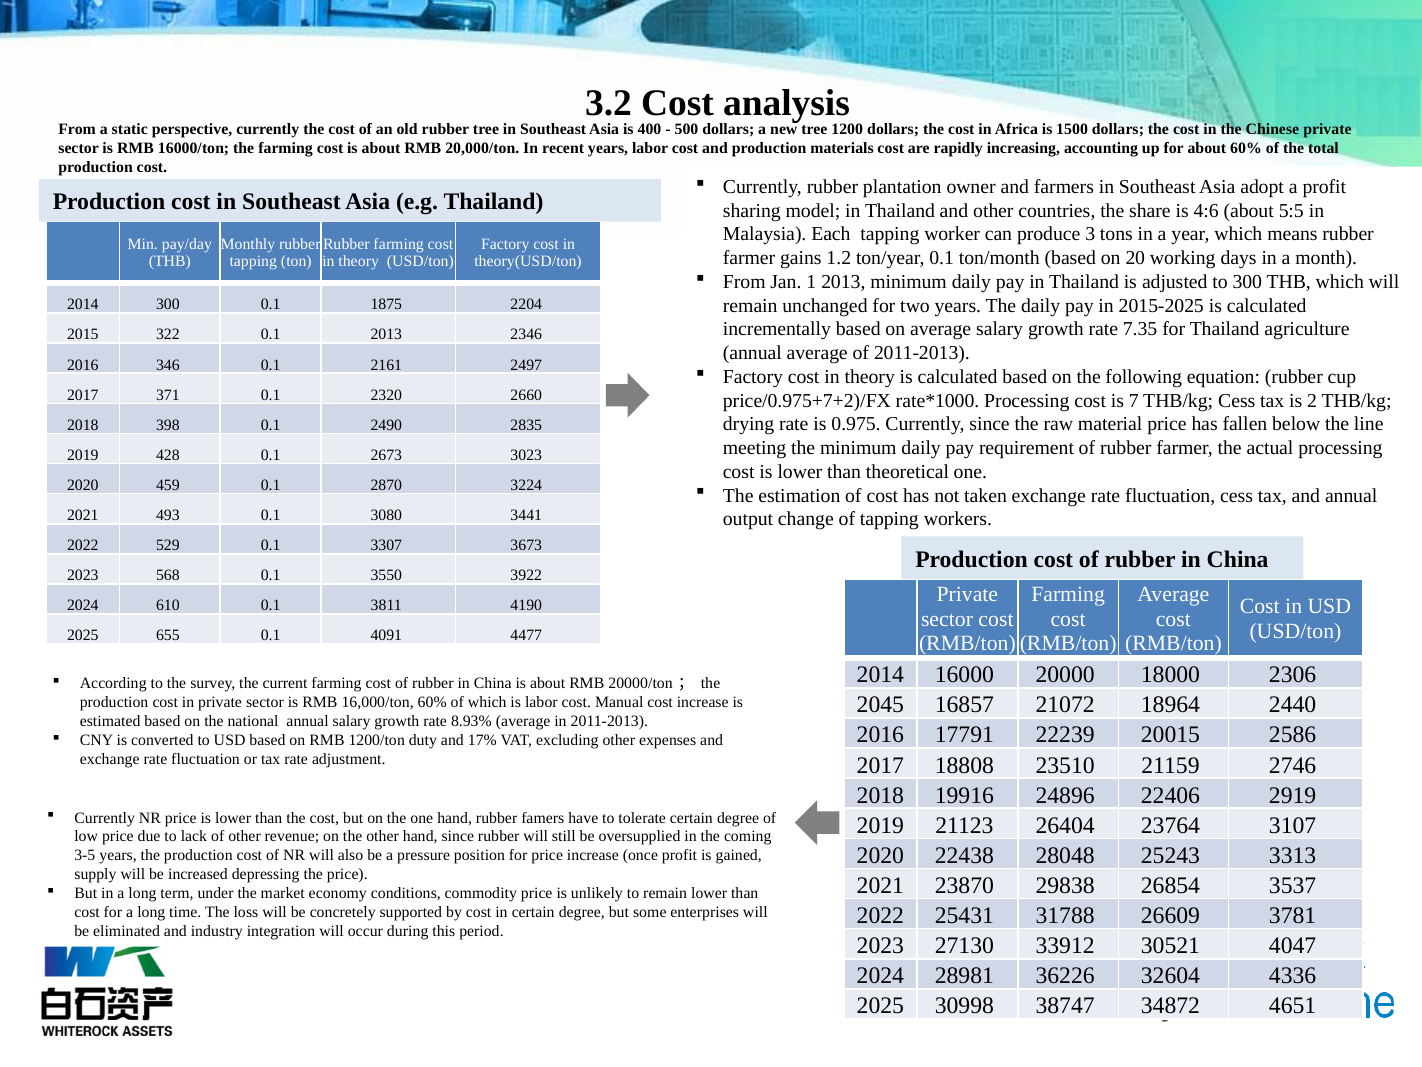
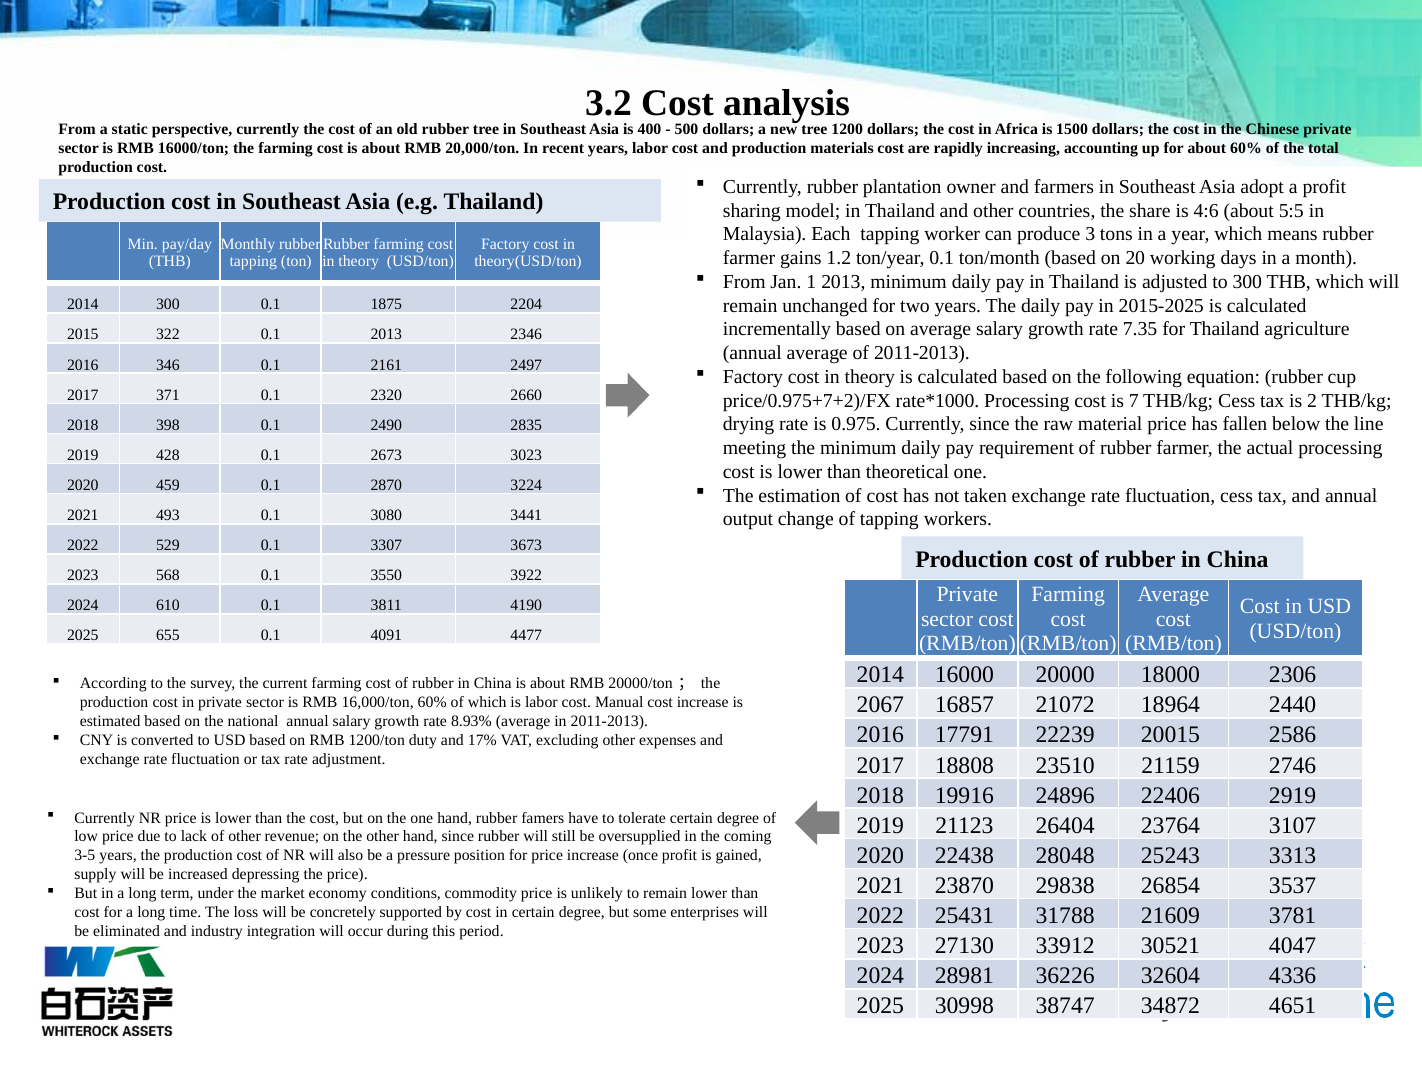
2045: 2045 -> 2067
26609: 26609 -> 21609
